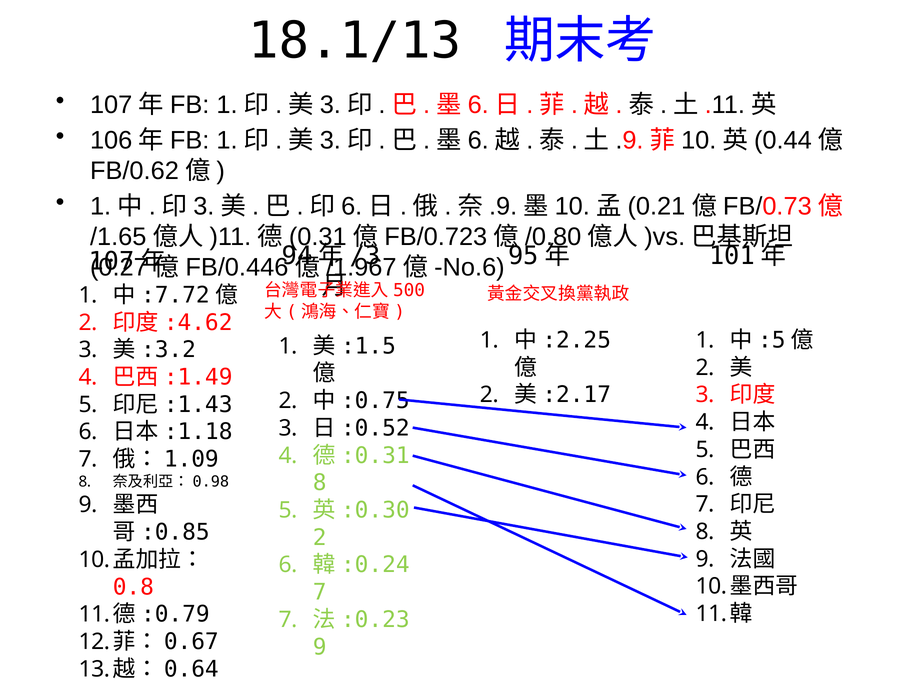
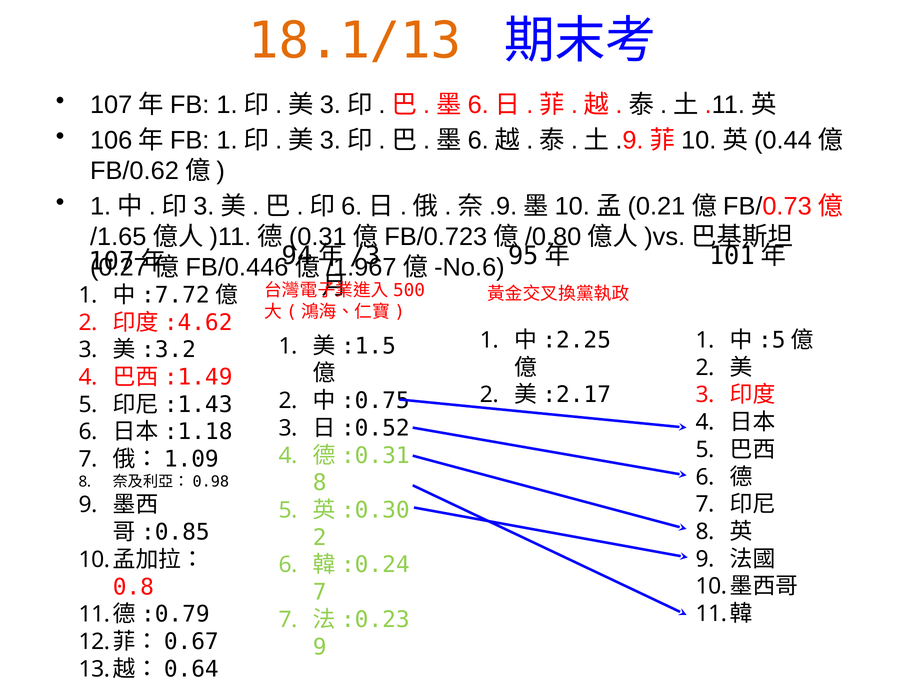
18.1/13 colour: black -> orange
